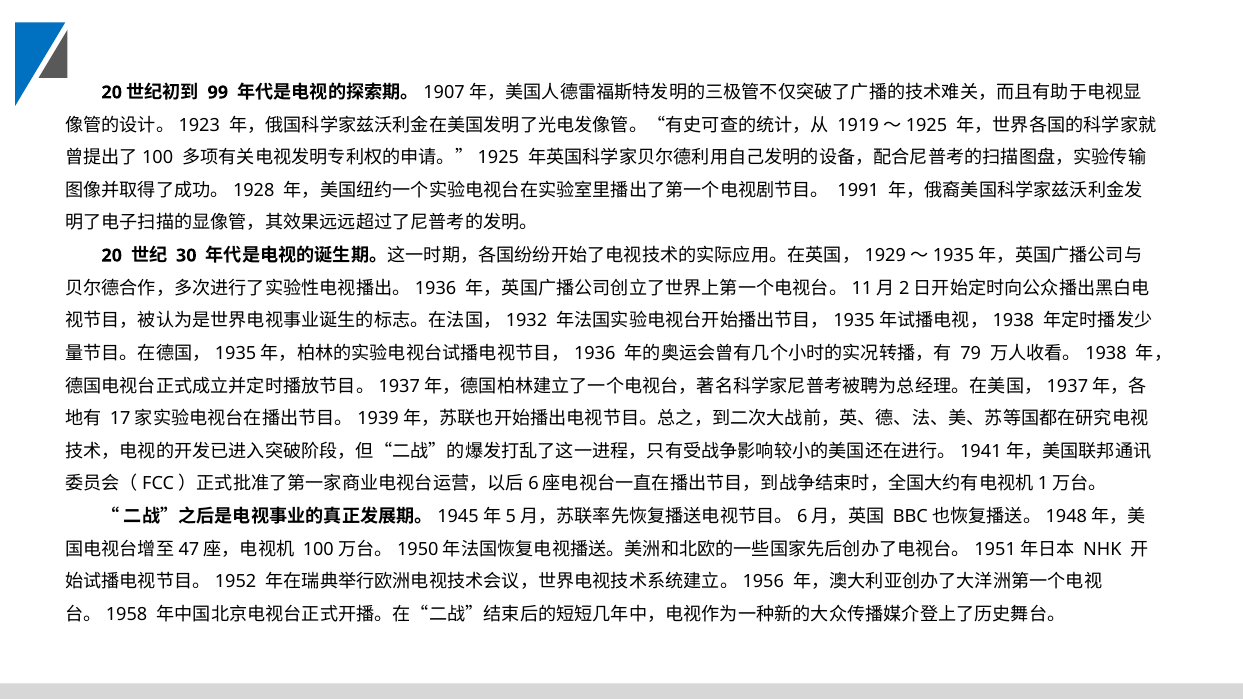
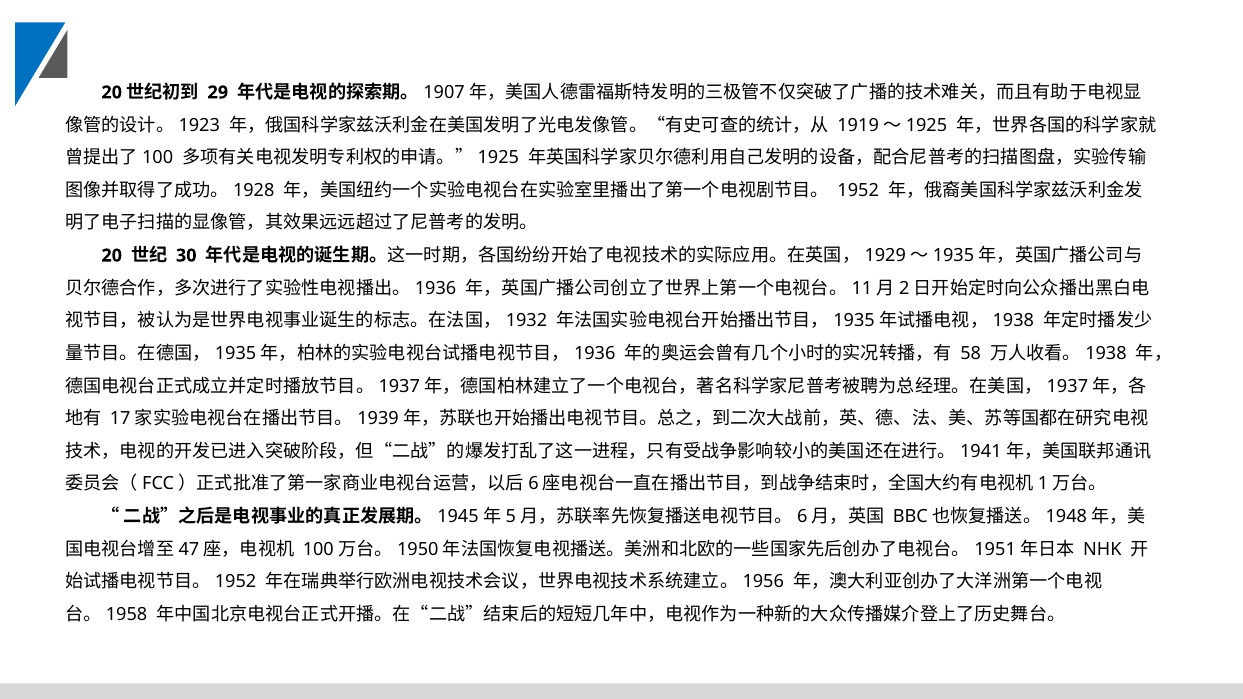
99: 99 -> 29
1991: 1991 -> 1952
79: 79 -> 58
